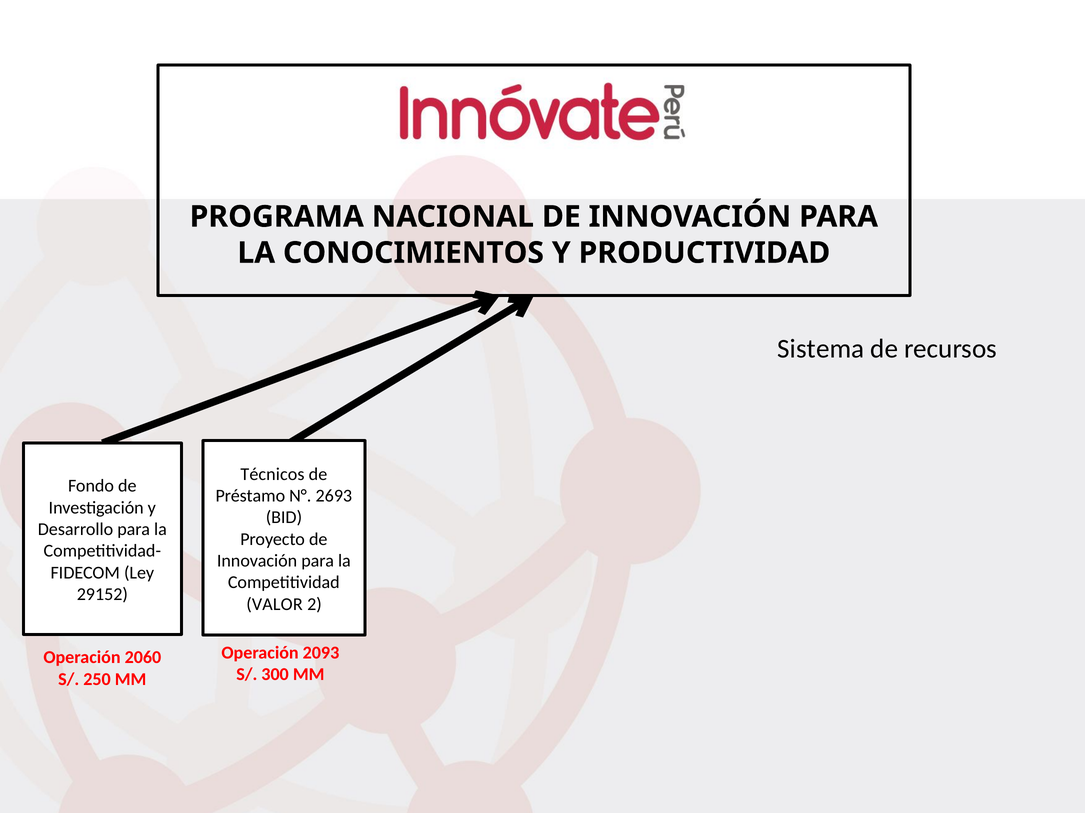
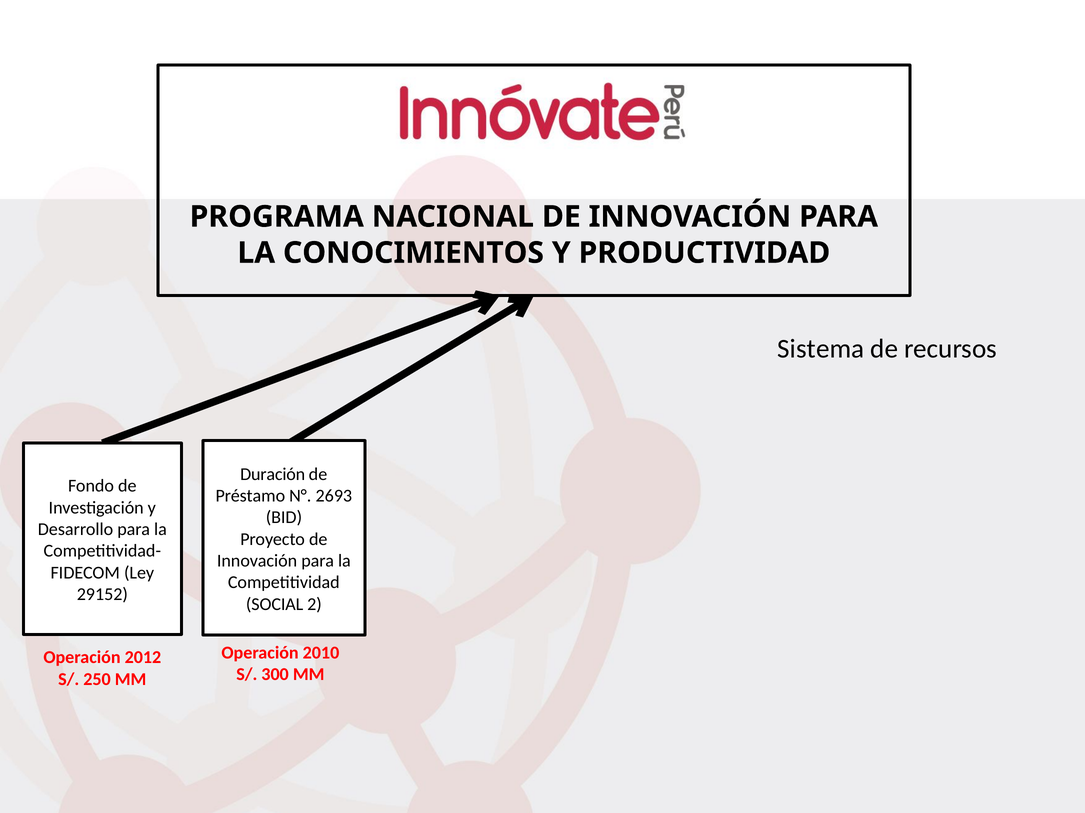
Técnicos: Técnicos -> Duración
VALOR: VALOR -> SOCIAL
2093: 2093 -> 2010
2060: 2060 -> 2012
